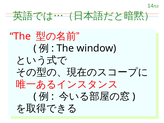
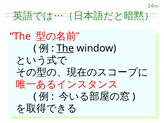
The at (65, 48) underline: none -> present
